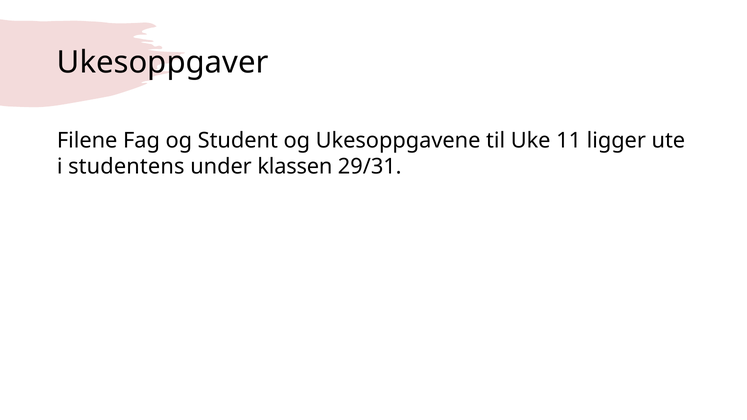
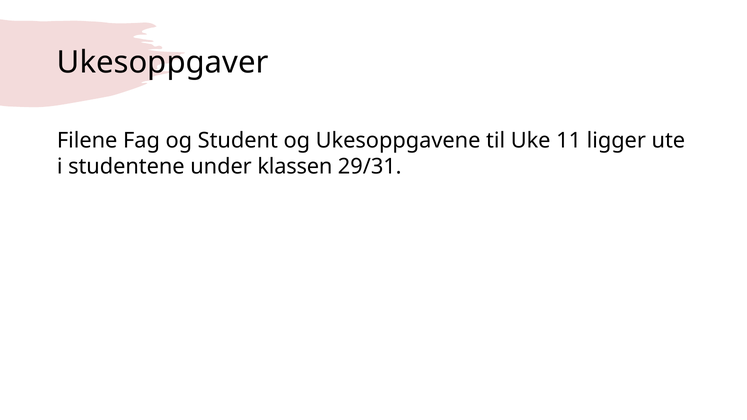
studentens: studentens -> studentene
